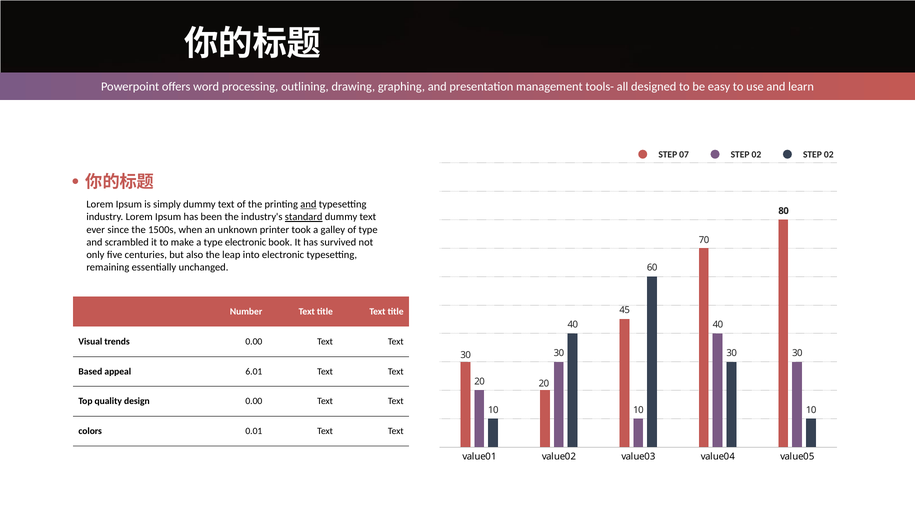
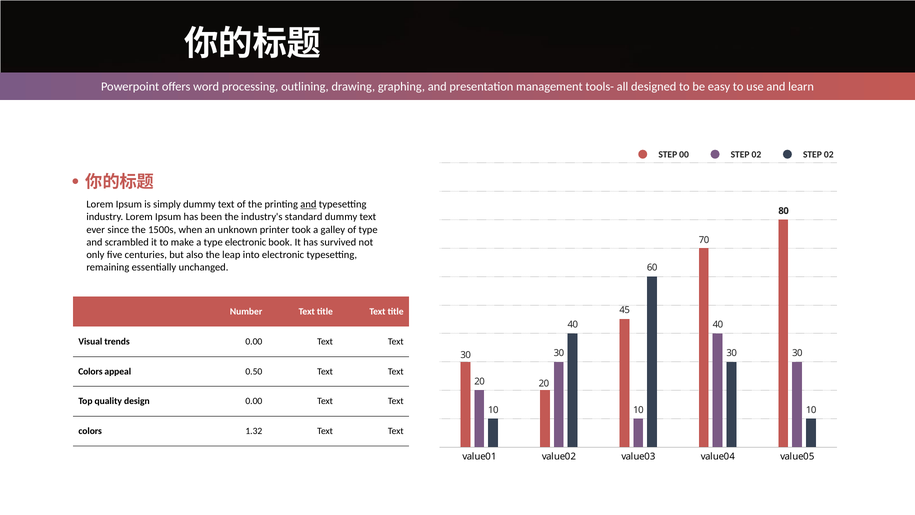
07: 07 -> 00
standard underline: present -> none
Based at (90, 371): Based -> Colors
6.01: 6.01 -> 0.50
0.01: 0.01 -> 1.32
